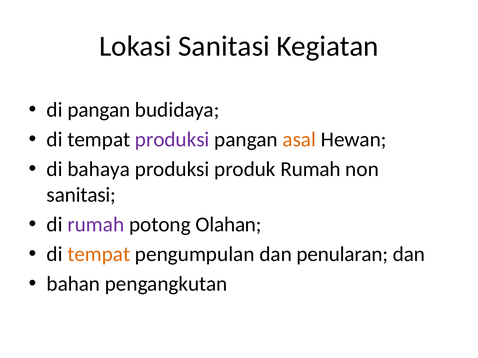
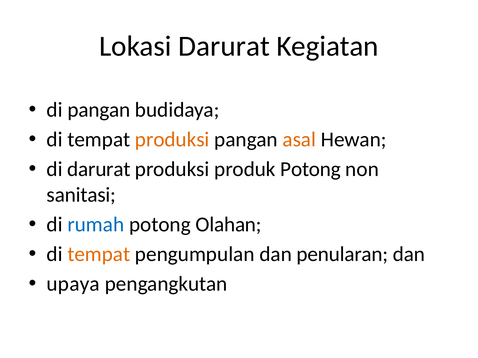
Lokasi Sanitasi: Sanitasi -> Darurat
produksi at (172, 140) colour: purple -> orange
di bahaya: bahaya -> darurat
produk Rumah: Rumah -> Potong
rumah at (96, 225) colour: purple -> blue
bahan: bahan -> upaya
